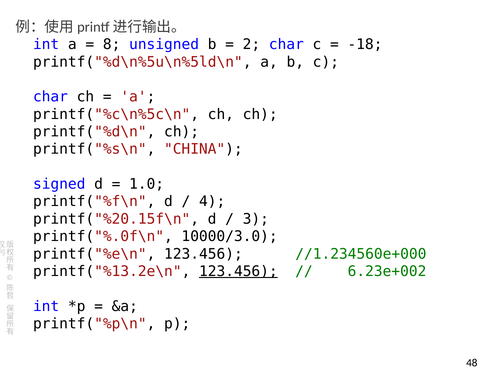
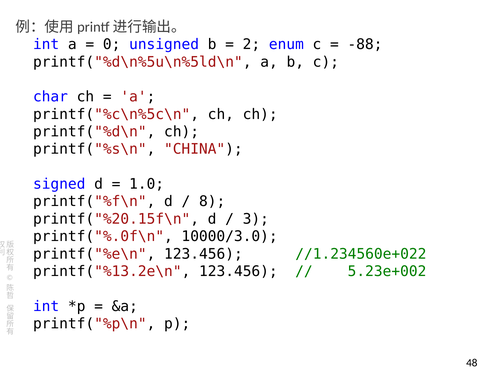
8: 8 -> 0
2 char: char -> enum
-18: -18 -> -88
4: 4 -> 8
//1.234560e+000: //1.234560e+000 -> //1.234560e+022
123.456 at (238, 271) underline: present -> none
6.23e+002: 6.23e+002 -> 5.23e+002
